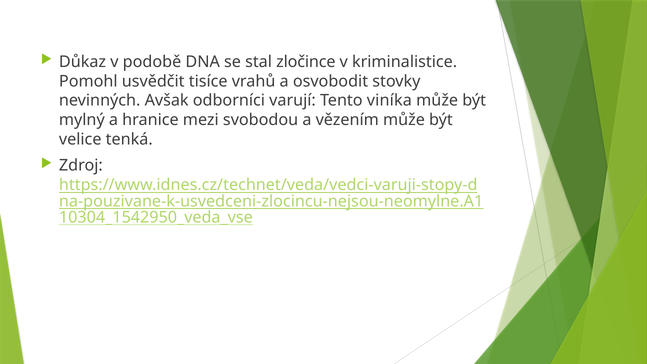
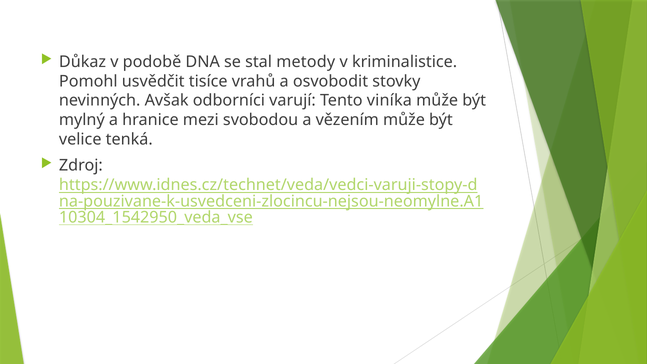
zločince: zločince -> metody
